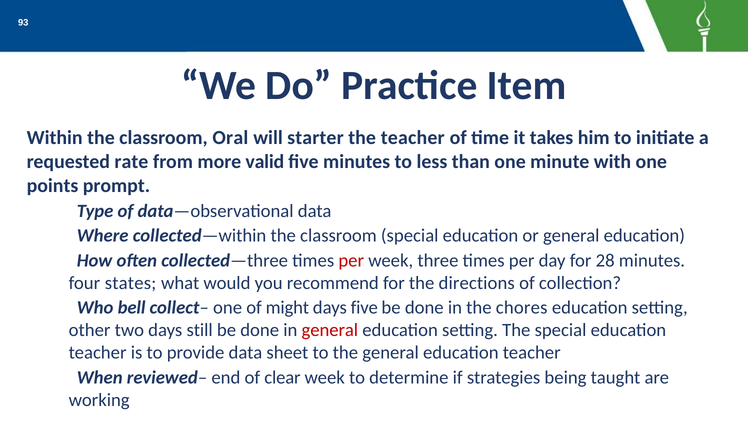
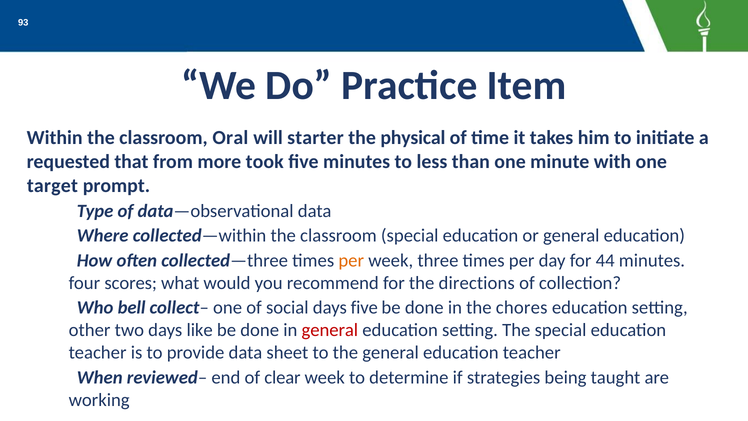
the teacher: teacher -> physical
rate: rate -> that
valid: valid -> took
points: points -> target
per at (351, 260) colour: red -> orange
28: 28 -> 44
states: states -> scores
might: might -> social
still: still -> like
